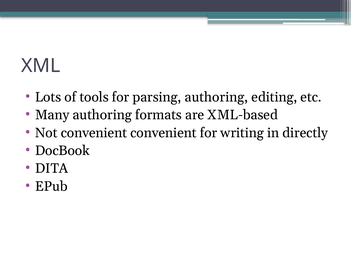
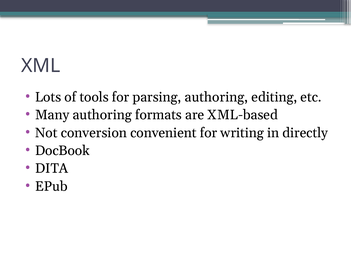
Not convenient: convenient -> conversion
